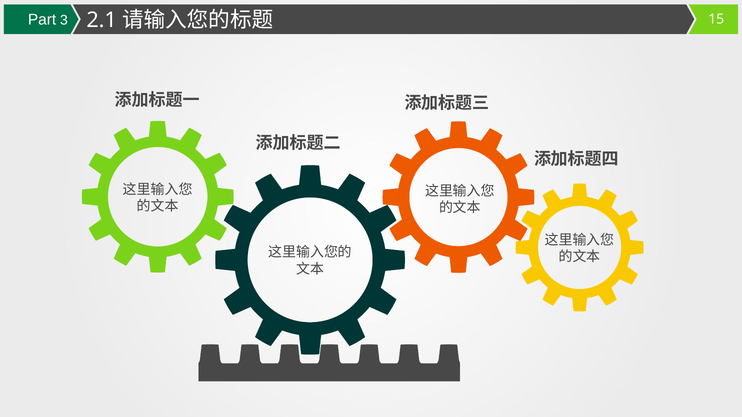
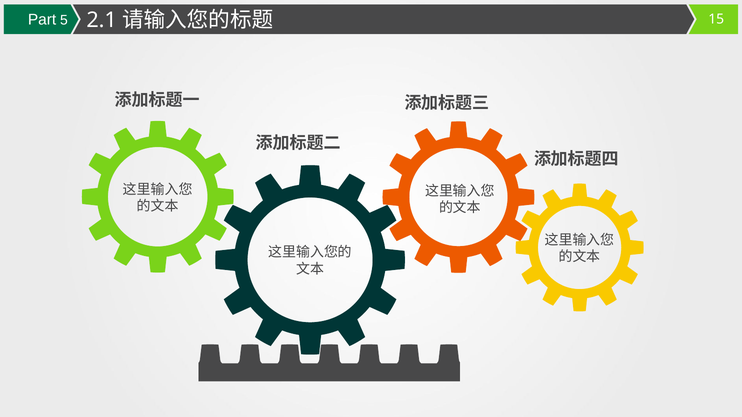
3: 3 -> 5
